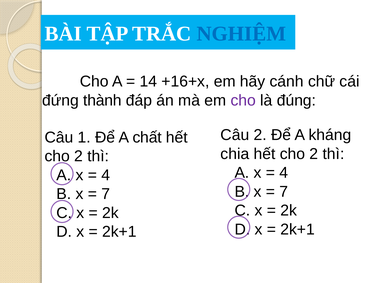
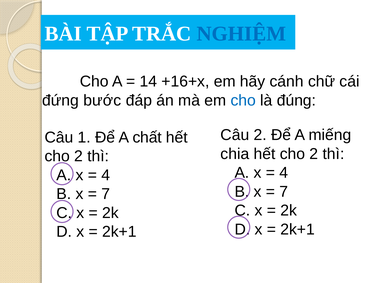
thành: thành -> bước
cho at (243, 100) colour: purple -> blue
kháng: kháng -> miếng
